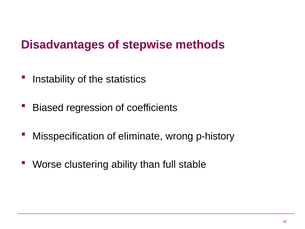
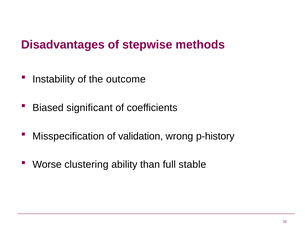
statistics: statistics -> outcome
regression: regression -> significant
eliminate: eliminate -> validation
